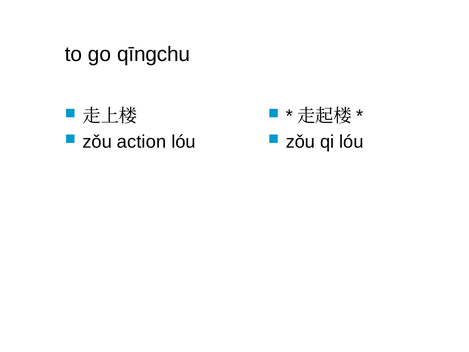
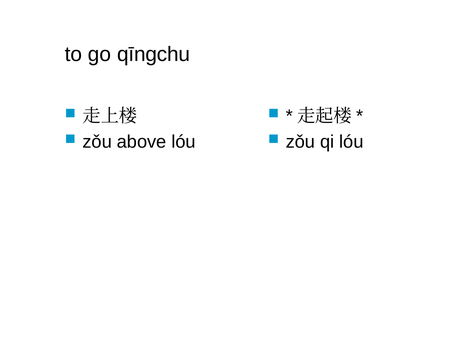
action: action -> above
